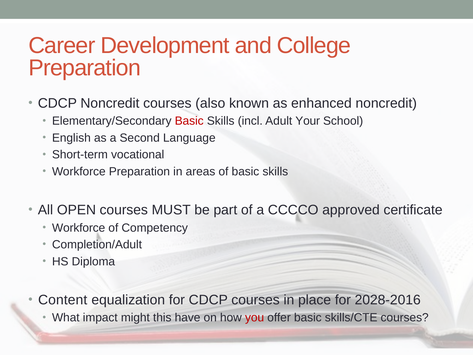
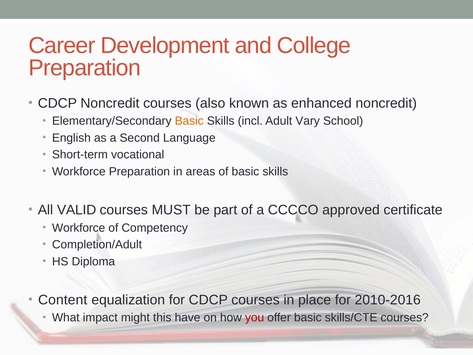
Basic at (189, 121) colour: red -> orange
Your: Your -> Vary
OPEN: OPEN -> VALID
2028-2016: 2028-2016 -> 2010-2016
